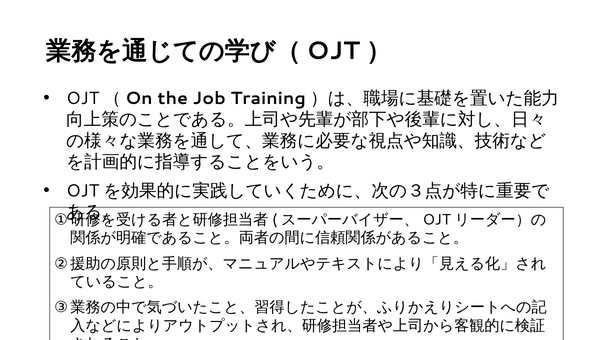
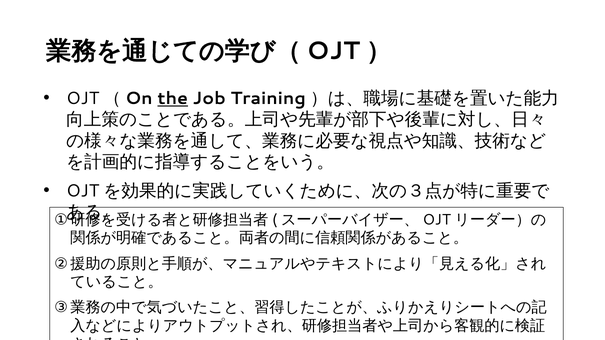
the underline: none -> present
